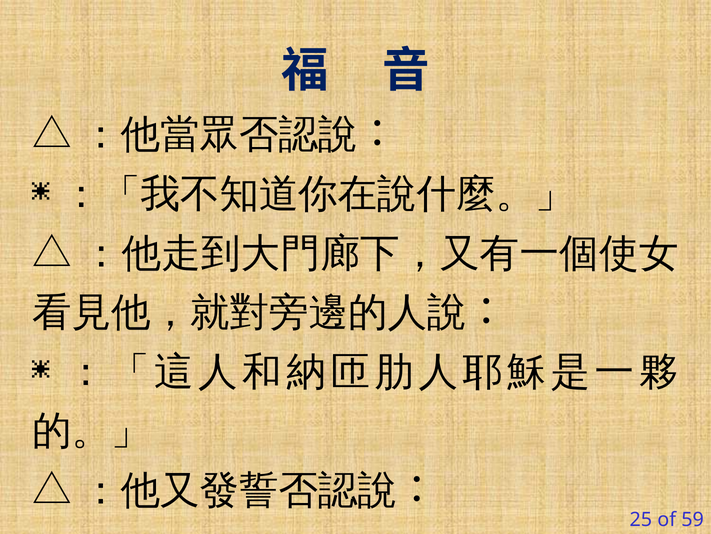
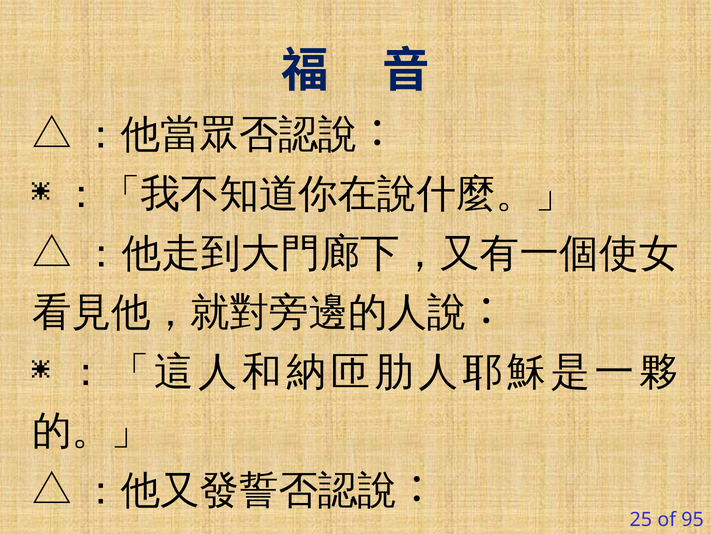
59: 59 -> 95
